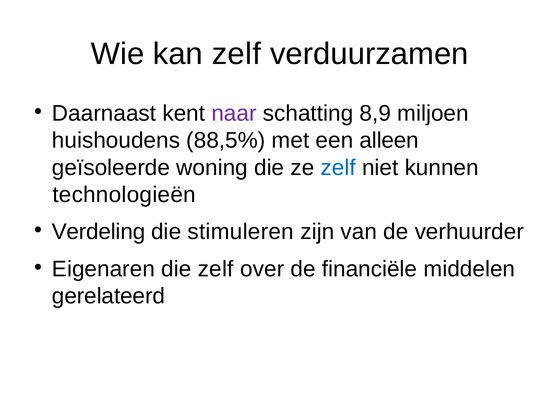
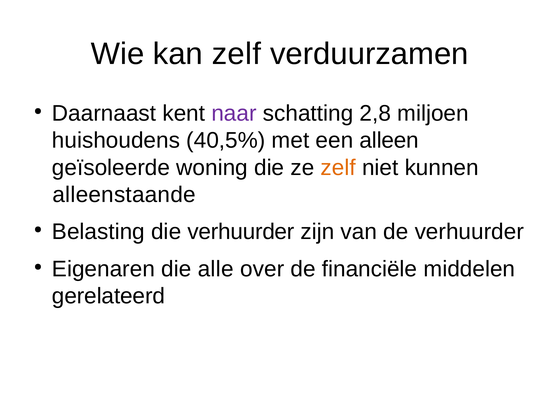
8,9: 8,9 -> 2,8
88,5%: 88,5% -> 40,5%
zelf at (338, 168) colour: blue -> orange
technologieën: technologieën -> alleenstaande
Verdeling: Verdeling -> Belasting
die stimuleren: stimuleren -> verhuurder
die zelf: zelf -> alle
